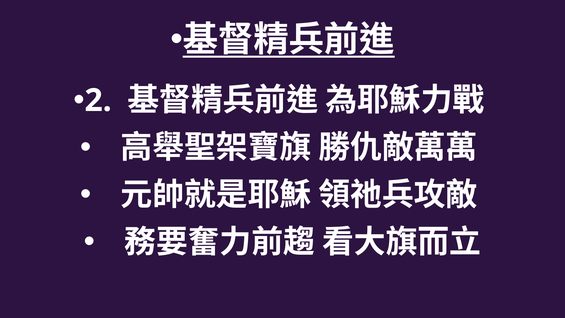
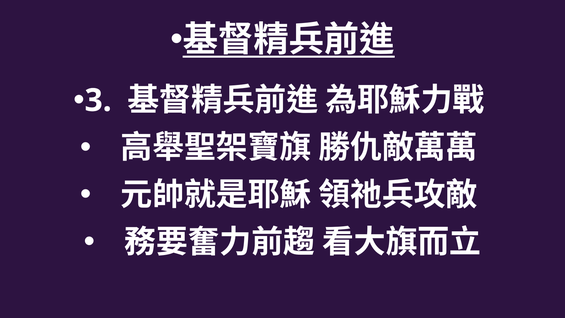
2: 2 -> 3
